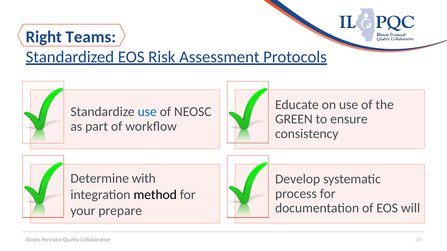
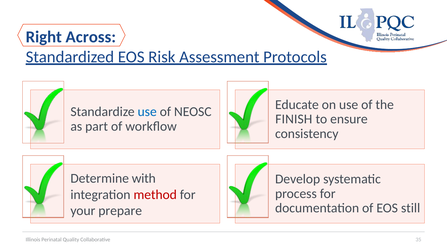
Teams: Teams -> Across
GREEN: GREEN -> FINISH
method colour: black -> red
will: will -> still
